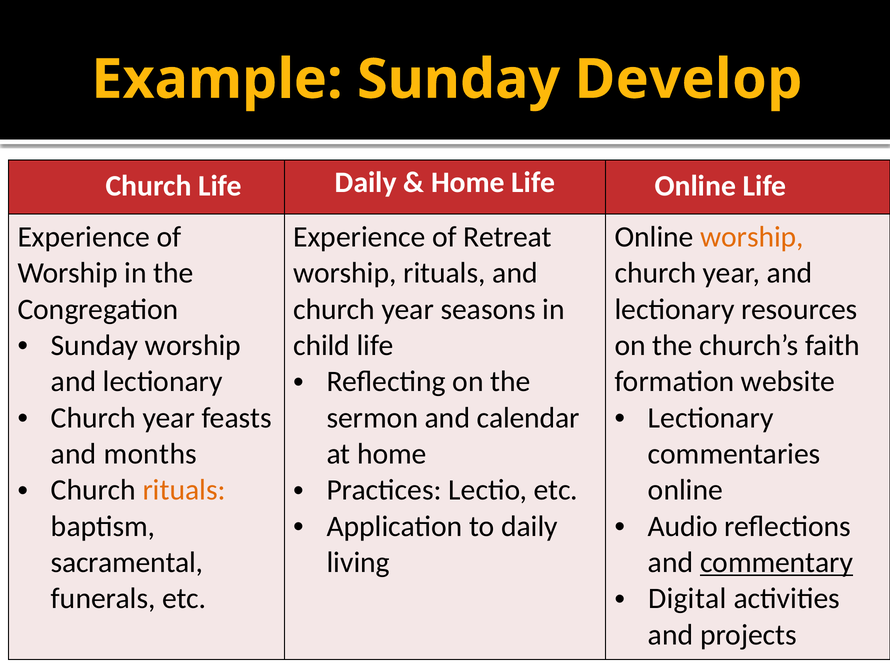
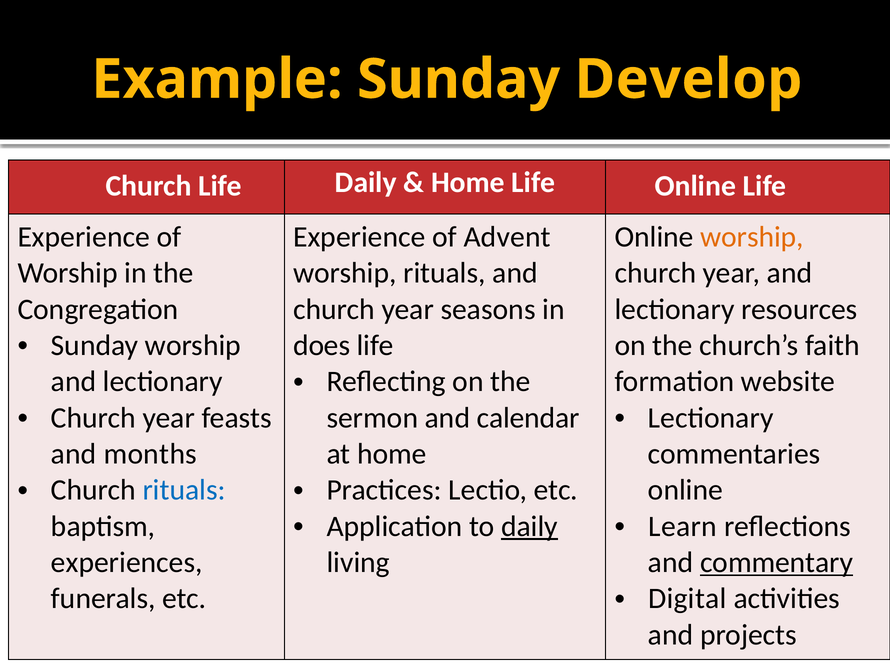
Retreat: Retreat -> Advent
child: child -> does
rituals at (184, 490) colour: orange -> blue
daily at (530, 527) underline: none -> present
Audio: Audio -> Learn
sacramental: sacramental -> experiences
